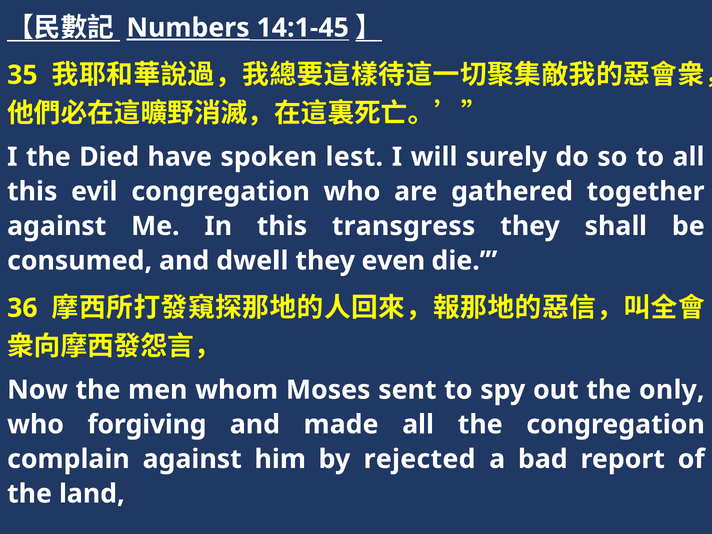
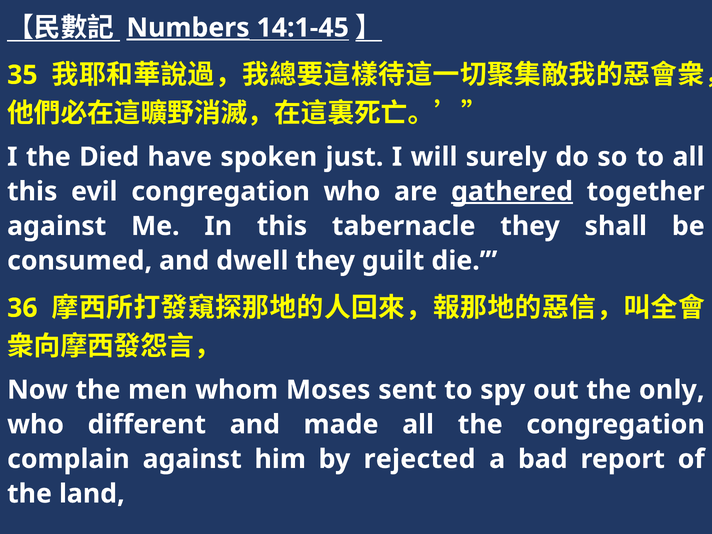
lest: lest -> just
gathered underline: none -> present
transgress: transgress -> tabernacle
even: even -> guilt
forgiving: forgiving -> different
